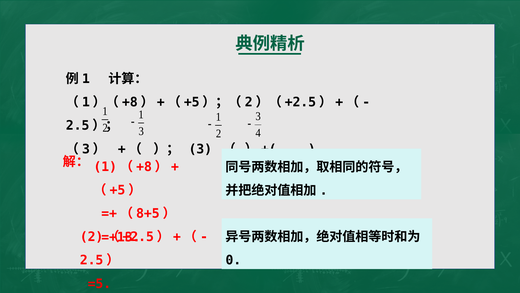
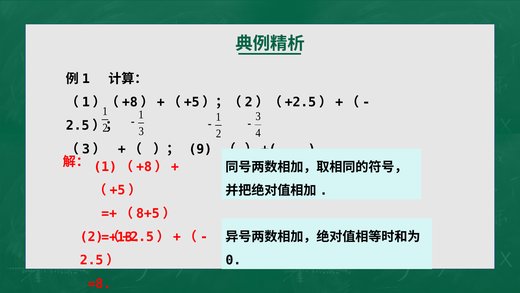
3 at (200, 149): 3 -> 9
=5: =5 -> =8
